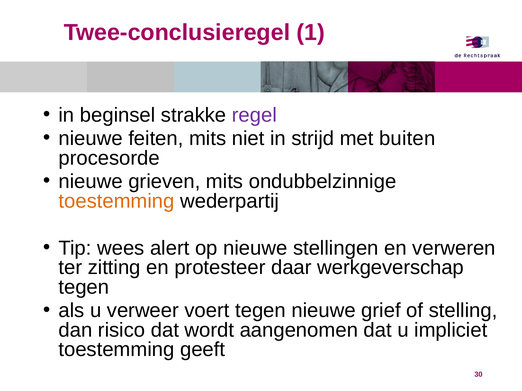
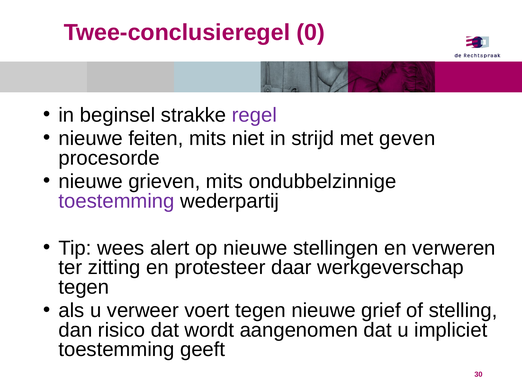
1: 1 -> 0
buiten: buiten -> geven
toestemming at (117, 201) colour: orange -> purple
